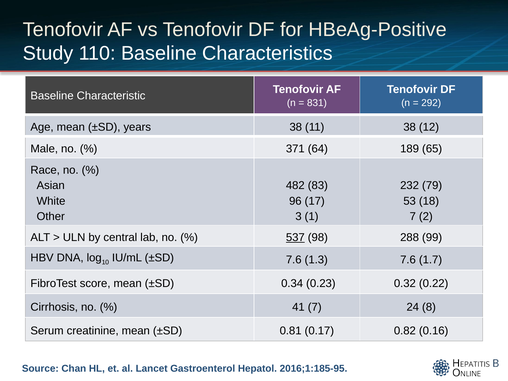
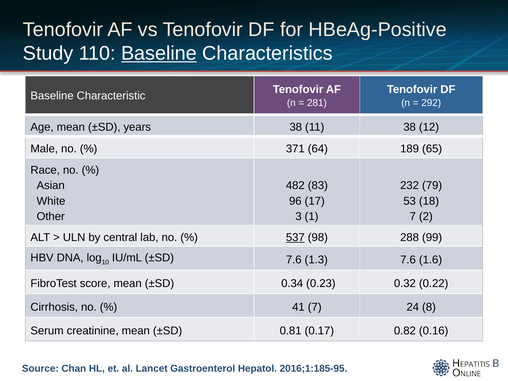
Baseline at (159, 53) underline: none -> present
831: 831 -> 281
1.7: 1.7 -> 1.6
